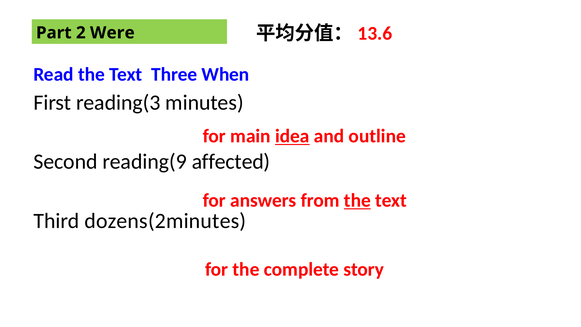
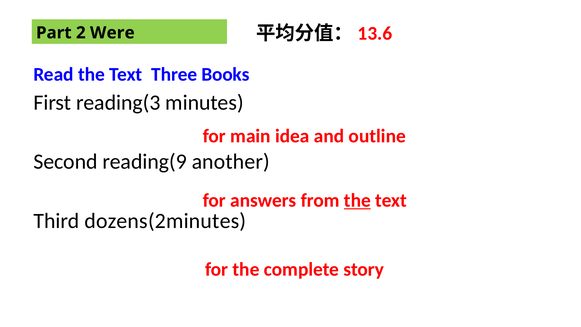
When: When -> Books
idea underline: present -> none
affected: affected -> another
